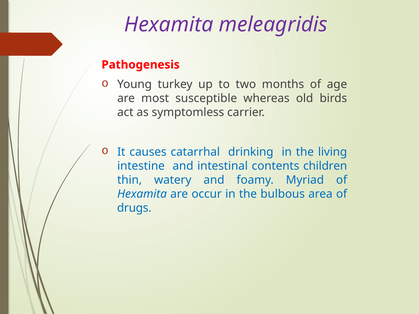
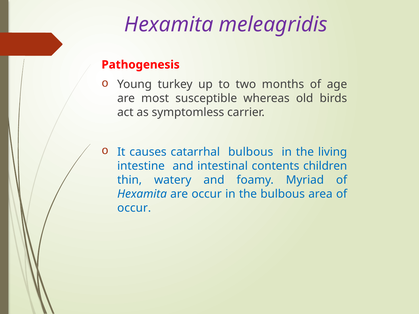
catarrhal drinking: drinking -> bulbous
drugs at (134, 208): drugs -> occur
